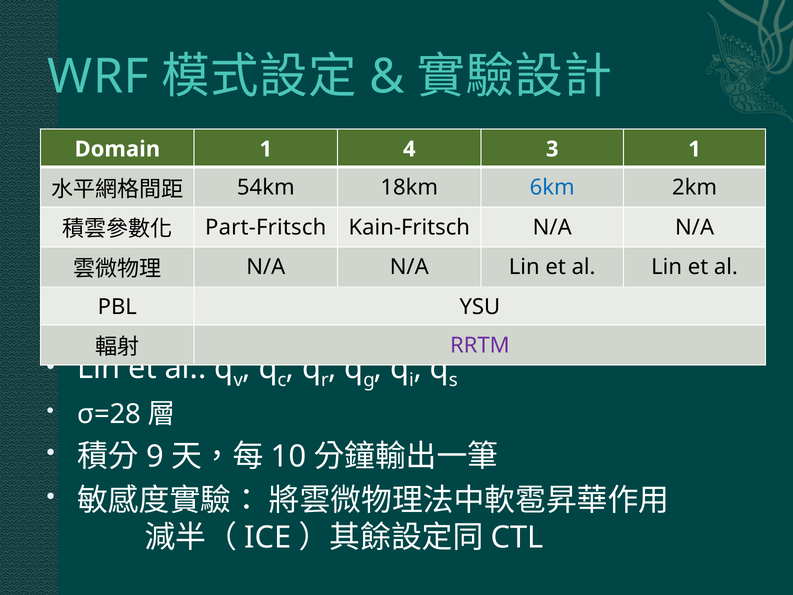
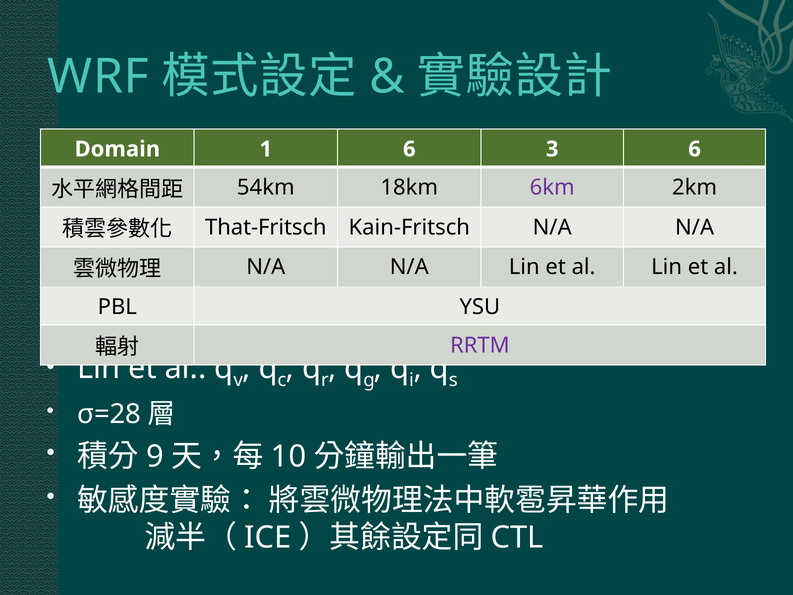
1 4: 4 -> 6
3 1: 1 -> 6
6km colour: blue -> purple
Part-Fritsch: Part-Fritsch -> That-Fritsch
